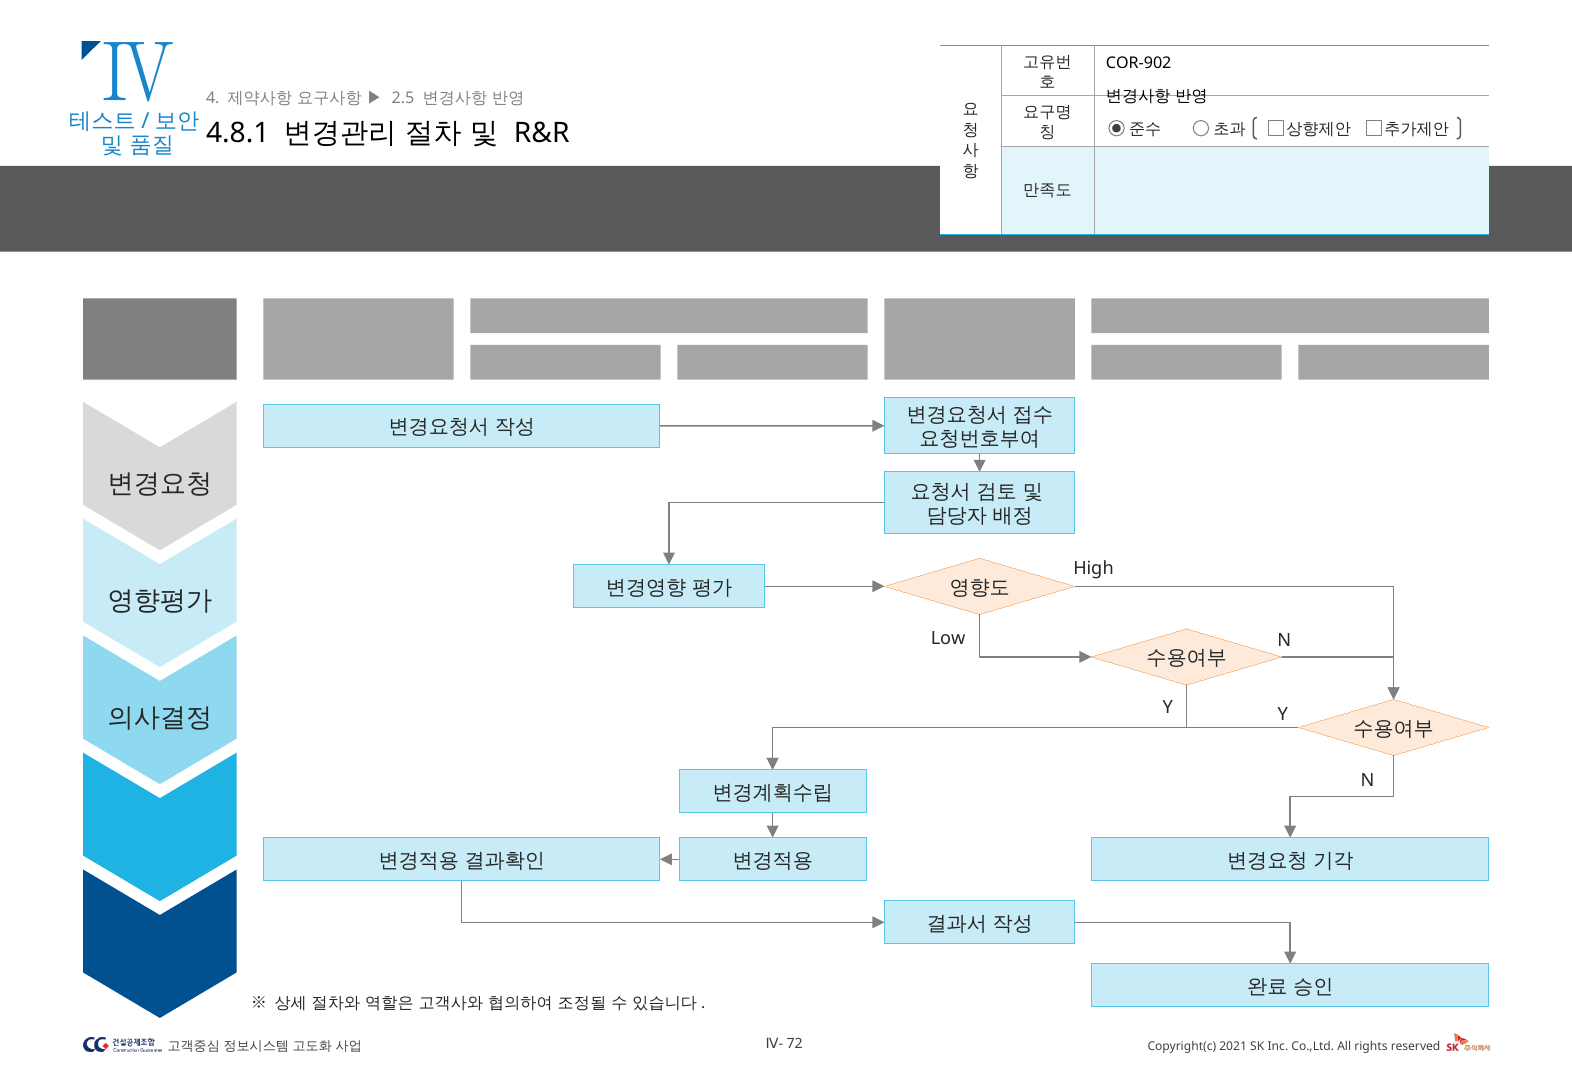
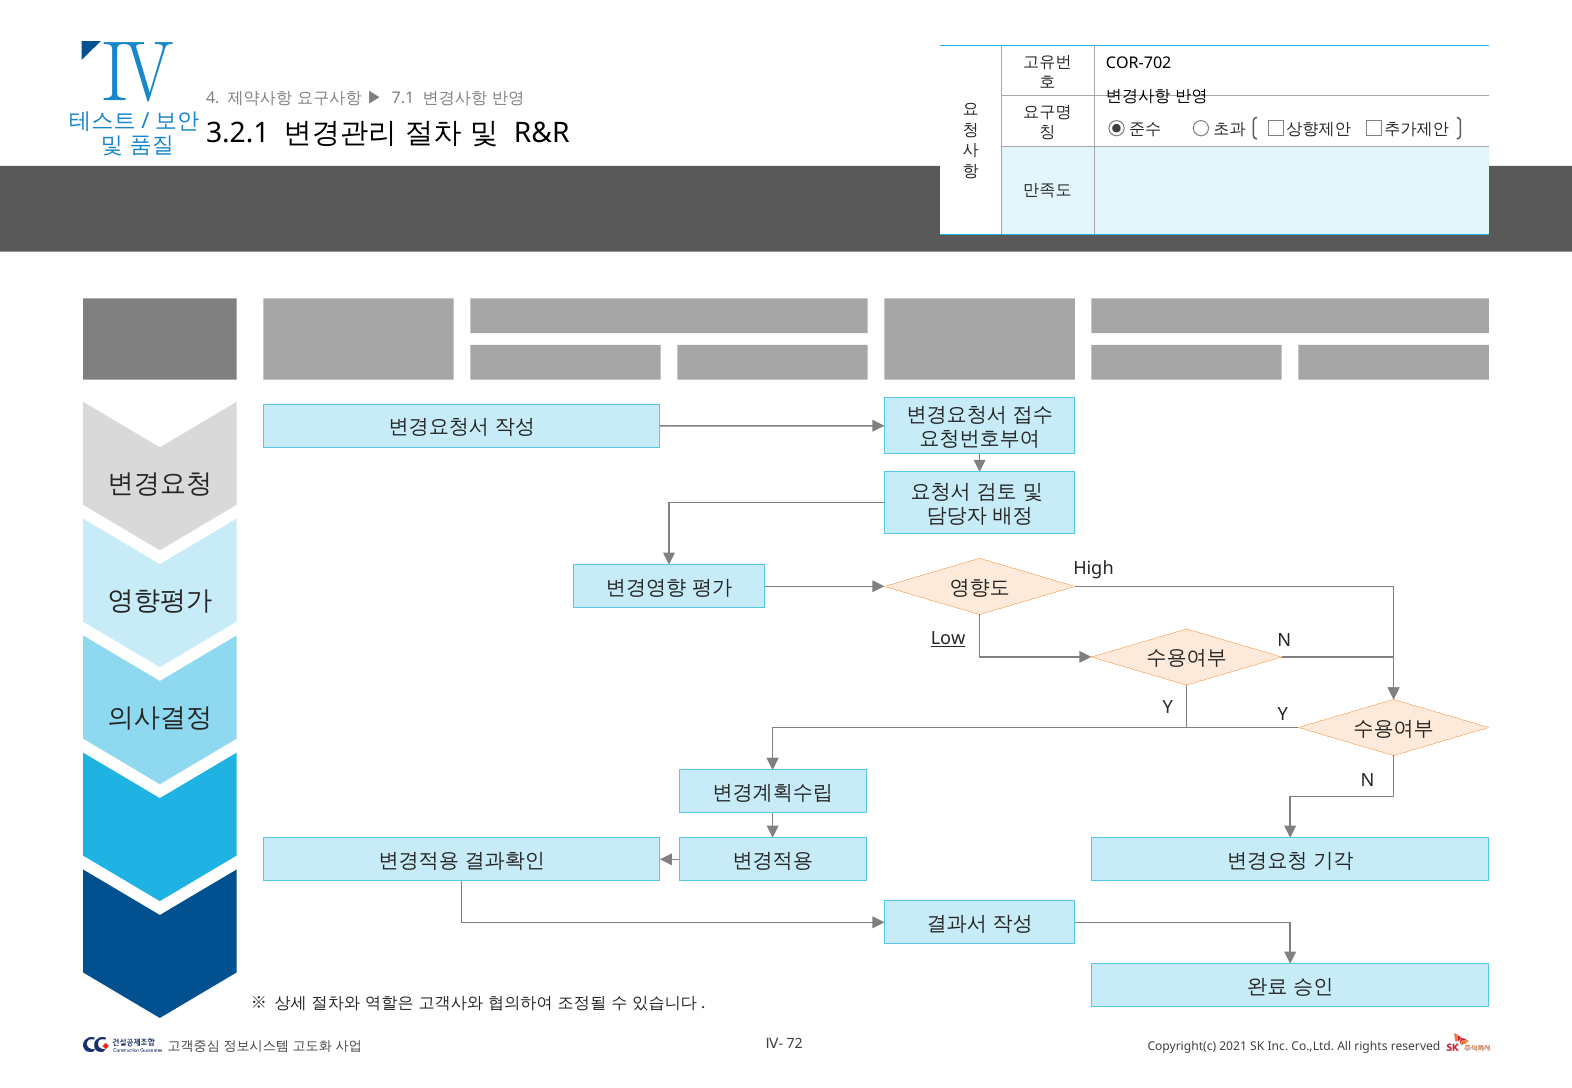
COR-902: COR-902 -> COR-702
2.5: 2.5 -> 7.1
4.8.1: 4.8.1 -> 3.2.1
Low underline: none -> present
